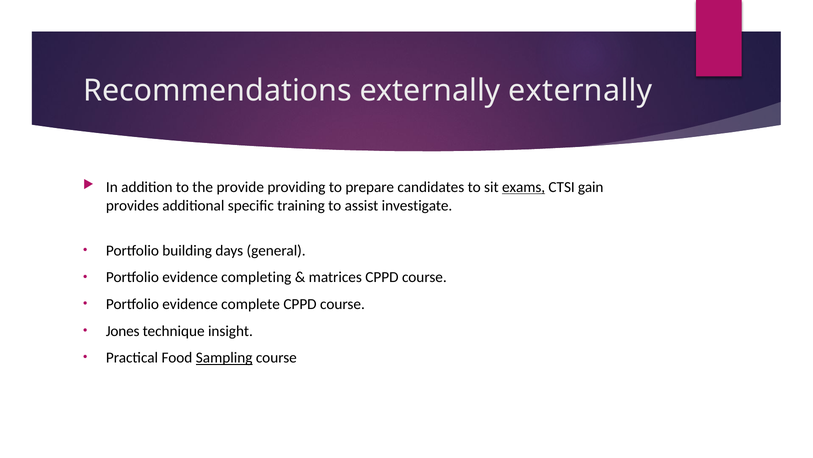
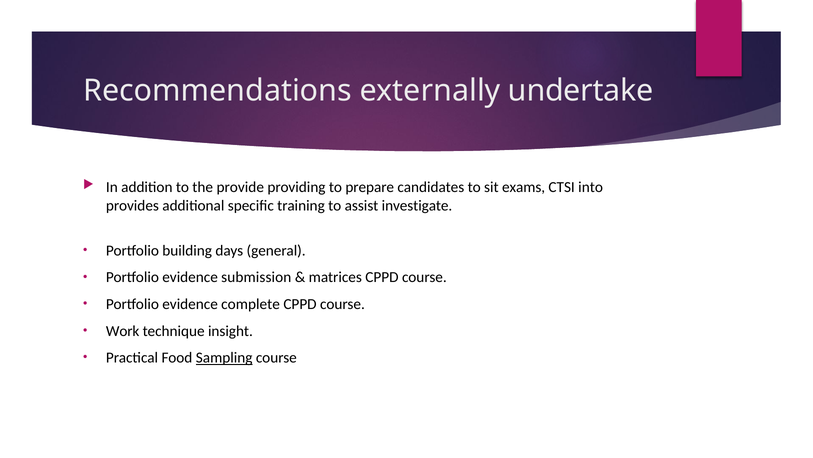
externally externally: externally -> undertake
exams underline: present -> none
gain: gain -> into
completing: completing -> submission
Jones: Jones -> Work
